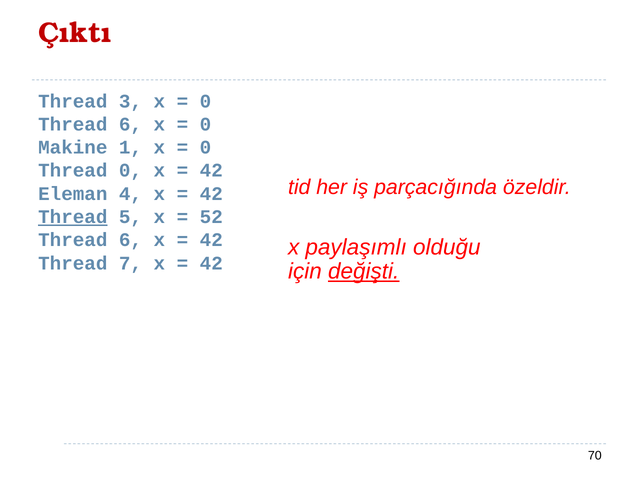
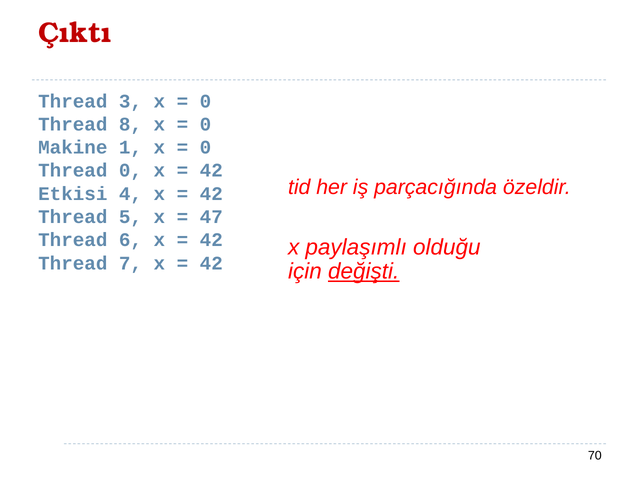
6 at (131, 124): 6 -> 8
Eleman: Eleman -> Etkisi
Thread at (73, 217) underline: present -> none
52: 52 -> 47
